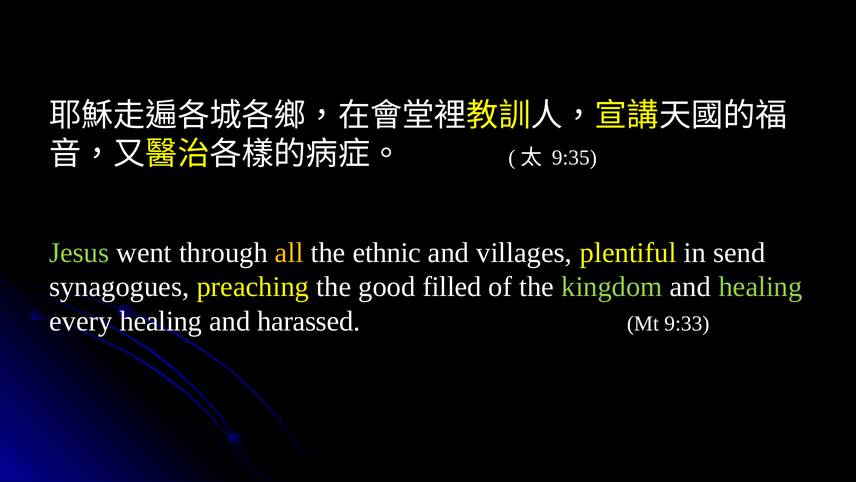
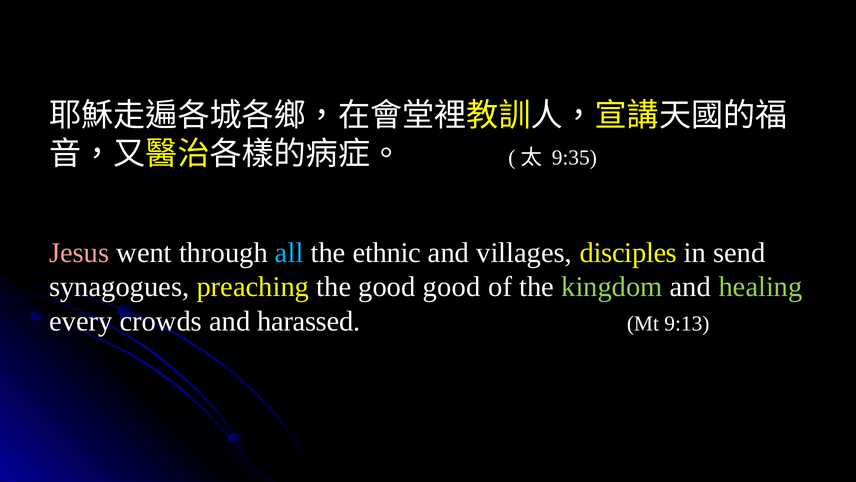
Jesus colour: light green -> pink
all colour: yellow -> light blue
plentiful: plentiful -> disciples
good filled: filled -> good
every healing: healing -> crowds
9:33: 9:33 -> 9:13
